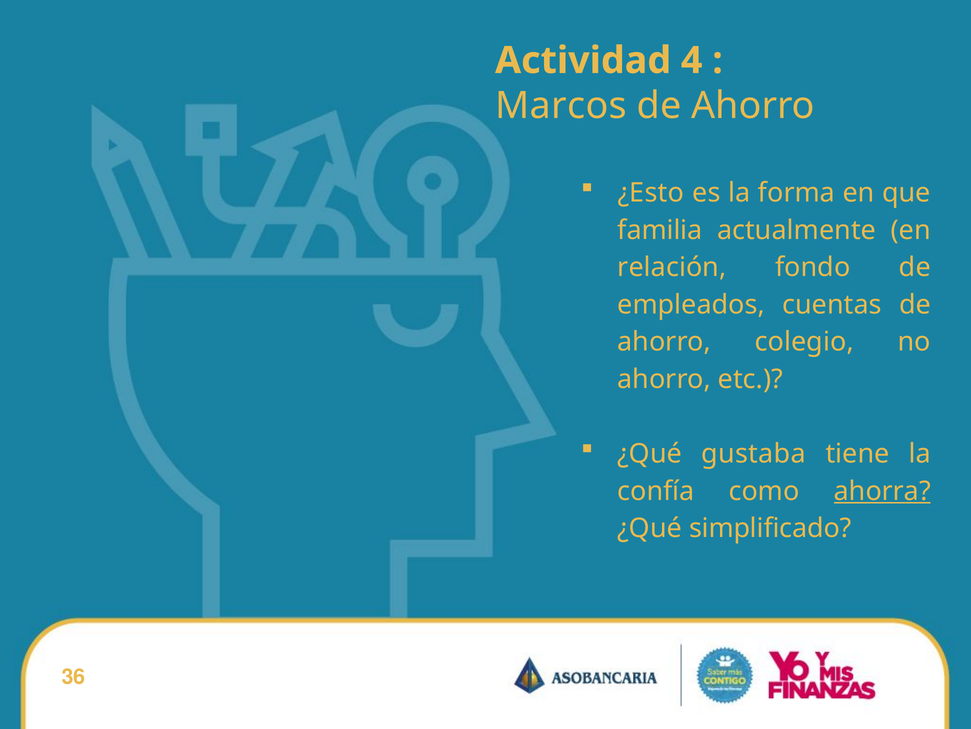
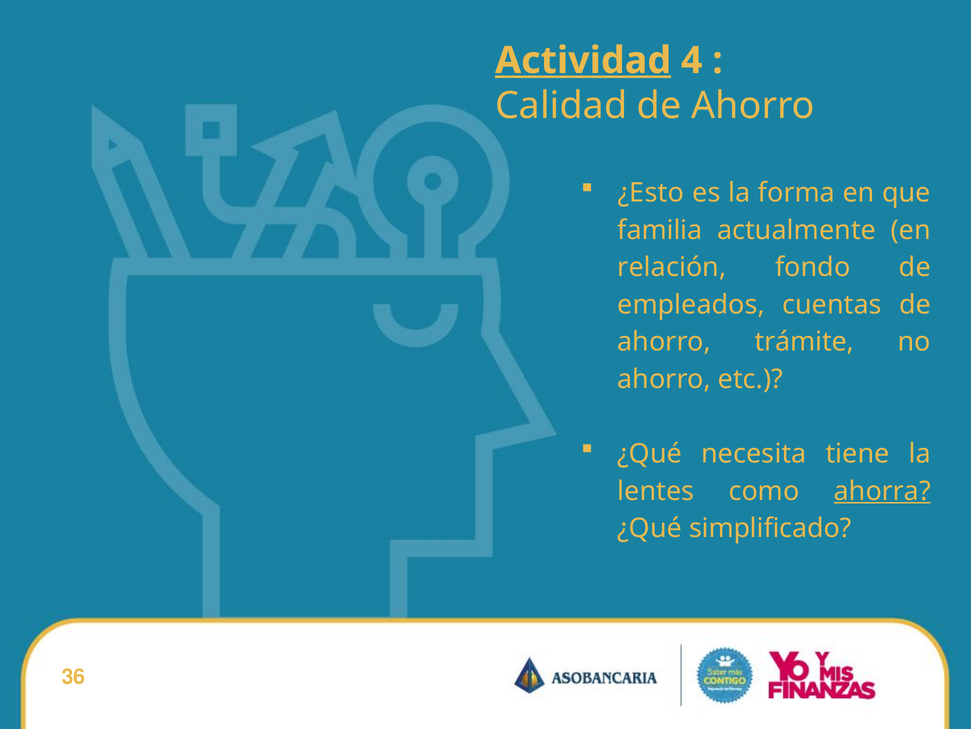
Actividad underline: none -> present
Marcos: Marcos -> Calidad
colegio: colegio -> trámite
gustaba: gustaba -> necesita
confía: confía -> lentes
